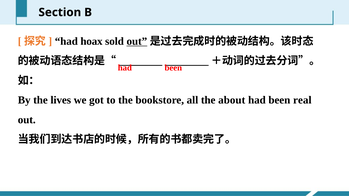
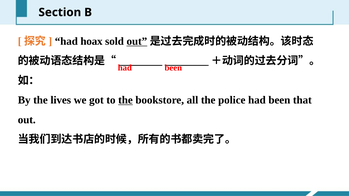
the at (125, 100) underline: none -> present
about: about -> police
real: real -> that
